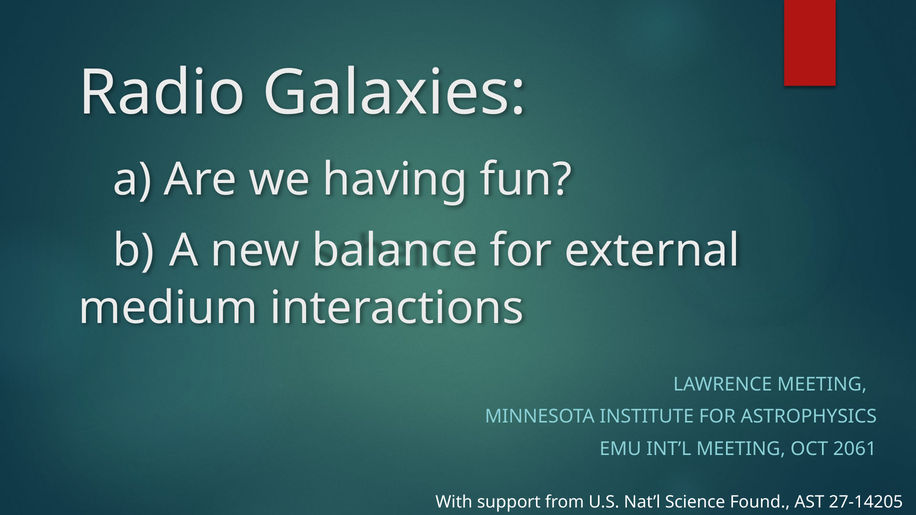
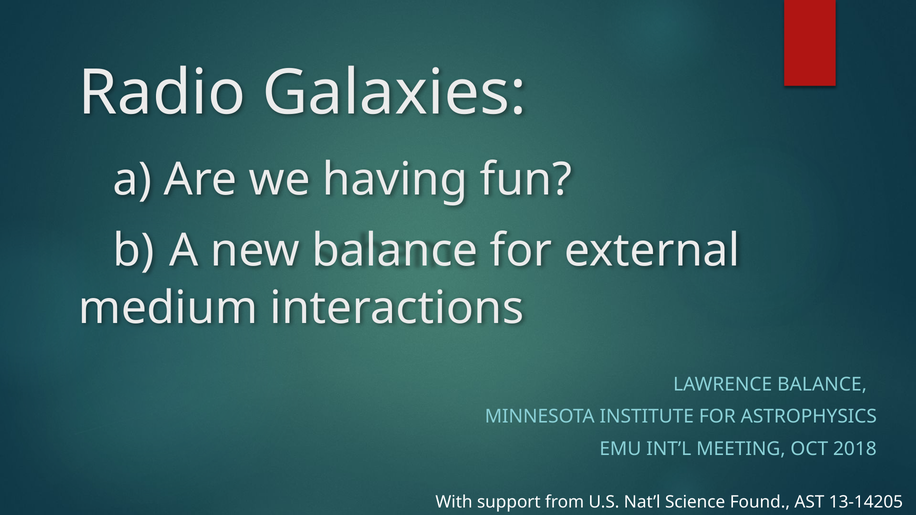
LAWRENCE MEETING: MEETING -> BALANCE
2061: 2061 -> 2018
27-14205: 27-14205 -> 13-14205
